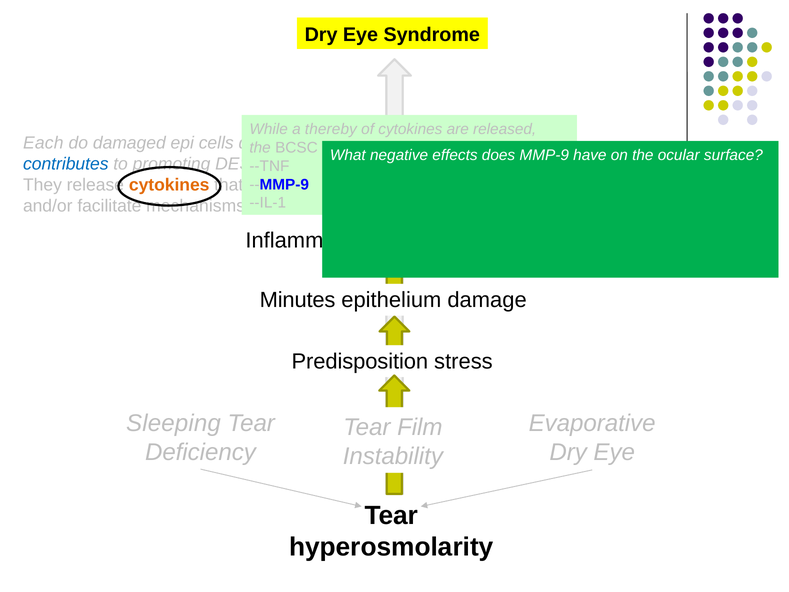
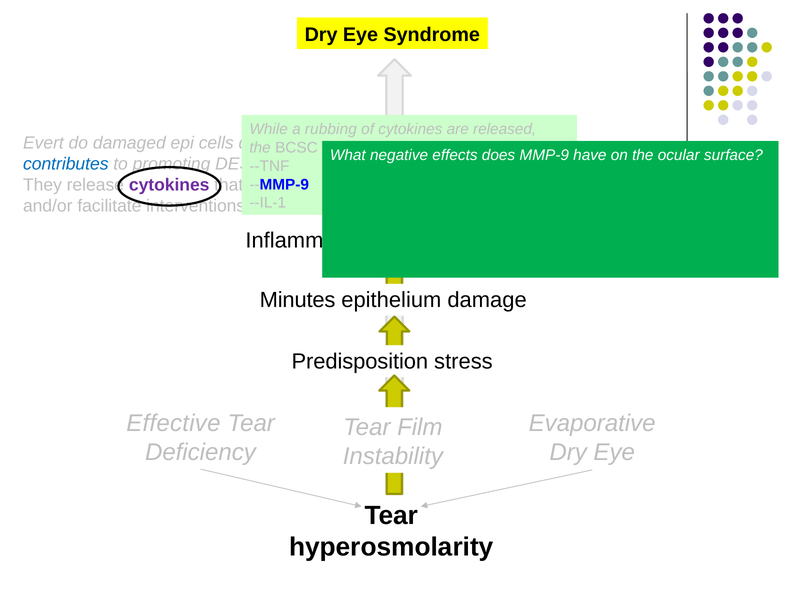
thereby: thereby -> rubbing
Each: Each -> Evert
cytokines at (169, 185) colour: orange -> purple
mechanisms: mechanisms -> interventions
Sleeping: Sleeping -> Effective
